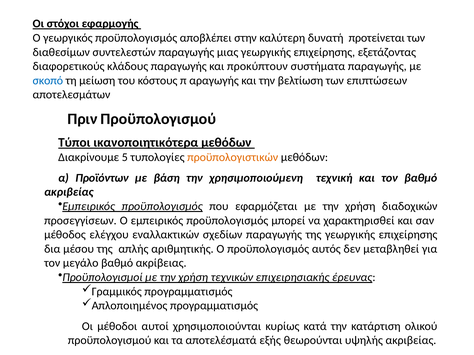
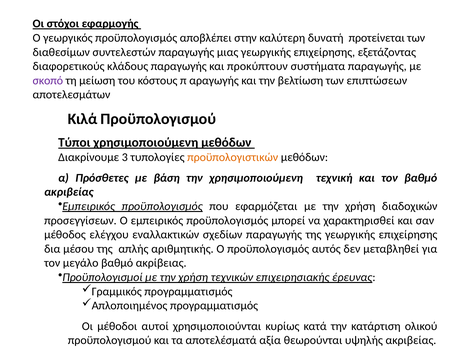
σκοπό colour: blue -> purple
Πριν: Πριν -> Κιλά
Τύποι ικανοποιητικότερα: ικανοποιητικότερα -> χρησιμοποιούμενη
5: 5 -> 3
Προϊόντων: Προϊόντων -> Πρόσθετες
εξής: εξής -> αξία
